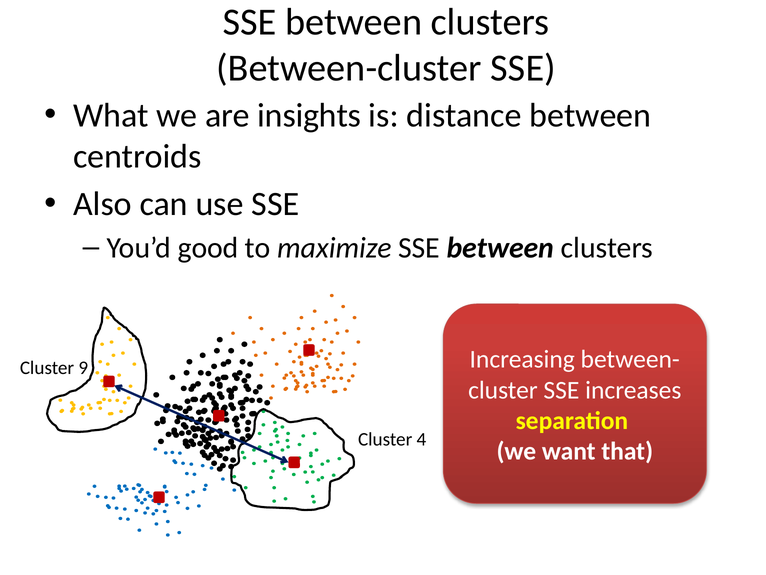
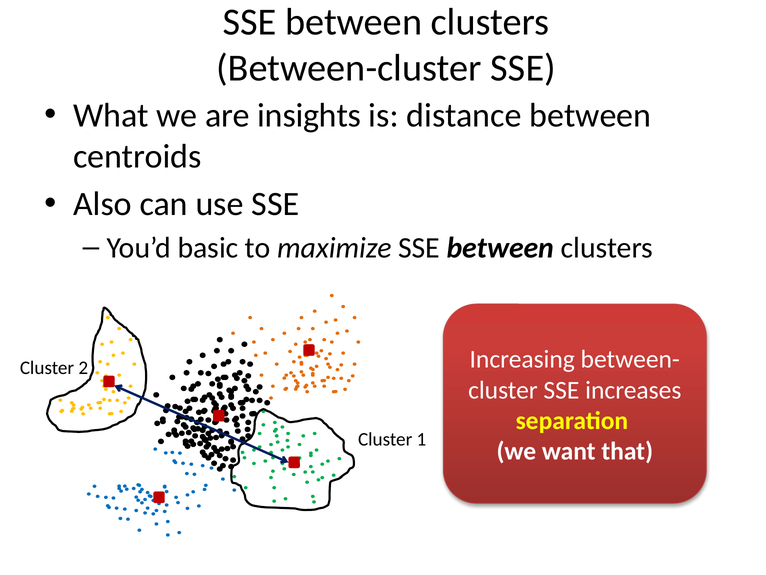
good: good -> basic
9: 9 -> 2
4: 4 -> 1
